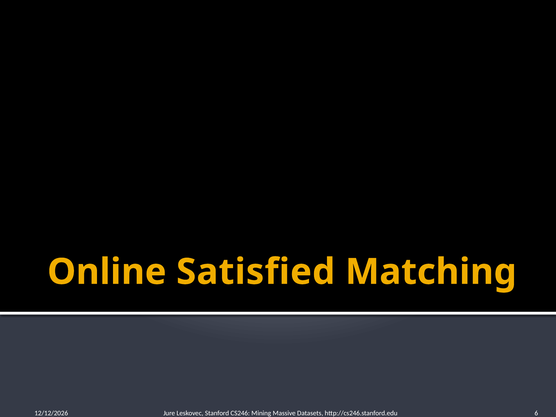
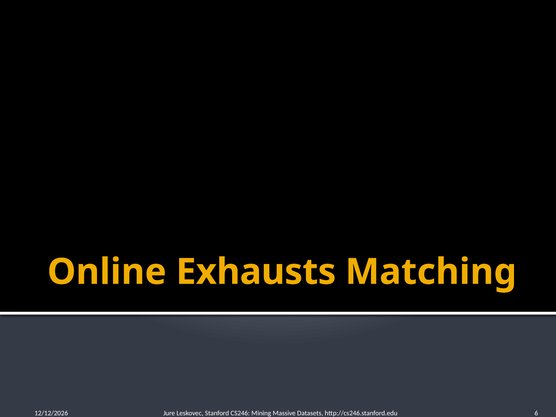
Satisfied: Satisfied -> Exhausts
